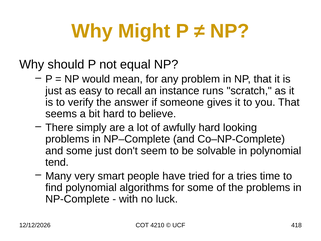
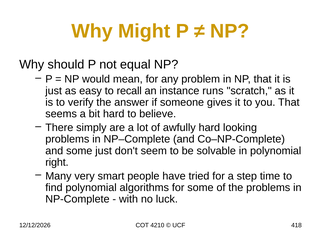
tend: tend -> right
tries: tries -> step
